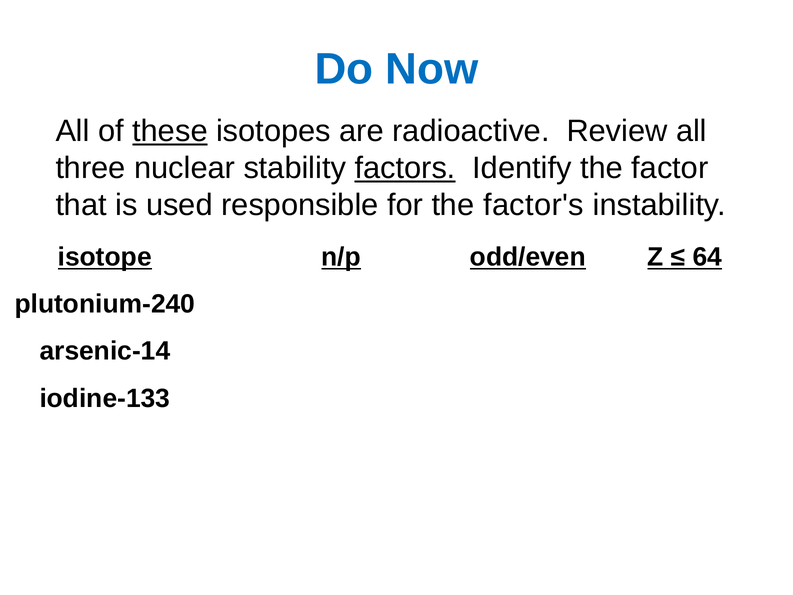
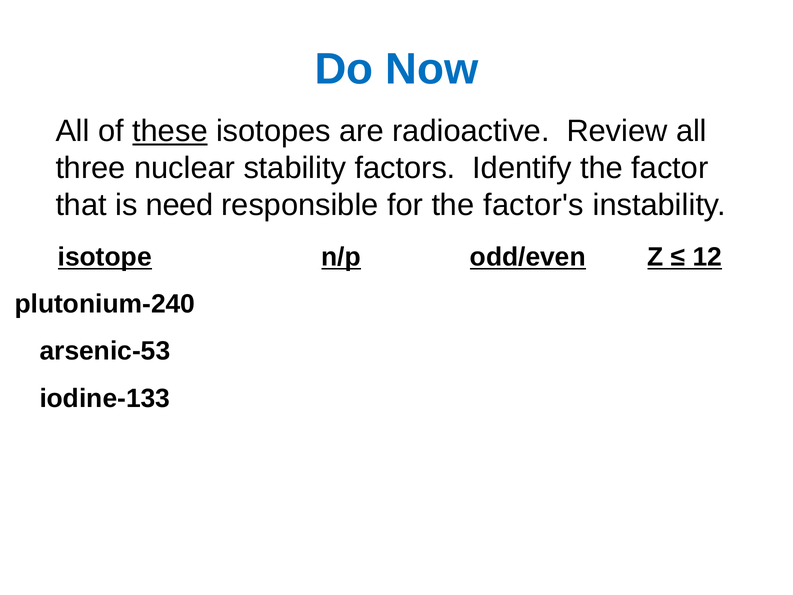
factors underline: present -> none
used: used -> need
64: 64 -> 12
arsenic-14: arsenic-14 -> arsenic-53
